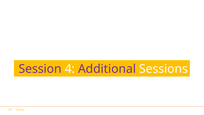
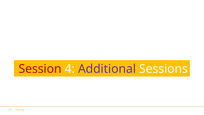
Session colour: purple -> red
